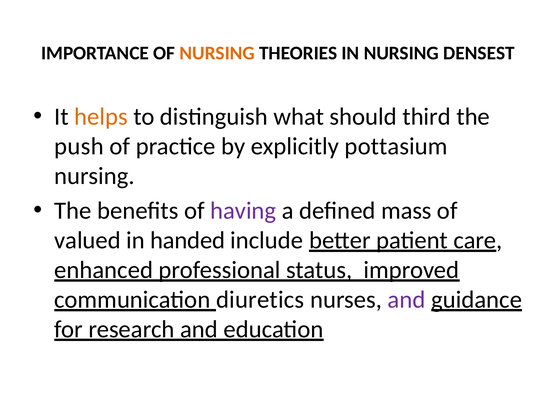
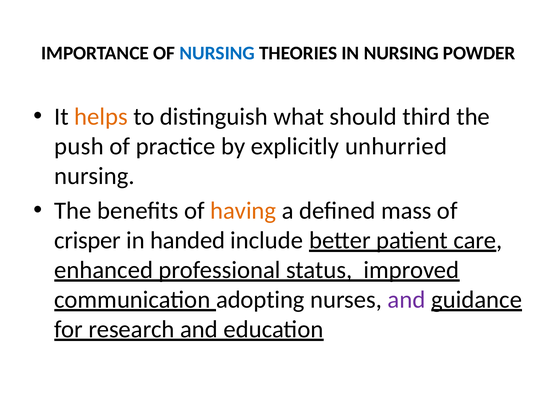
NURSING at (217, 53) colour: orange -> blue
DENSEST: DENSEST -> POWDER
pottasium: pottasium -> unhurried
having colour: purple -> orange
valued: valued -> crisper
diuretics: diuretics -> adopting
